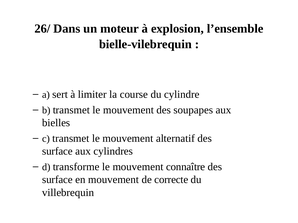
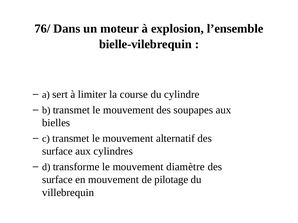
26/: 26/ -> 76/
connaître: connaître -> diamètre
correcte: correcte -> pilotage
